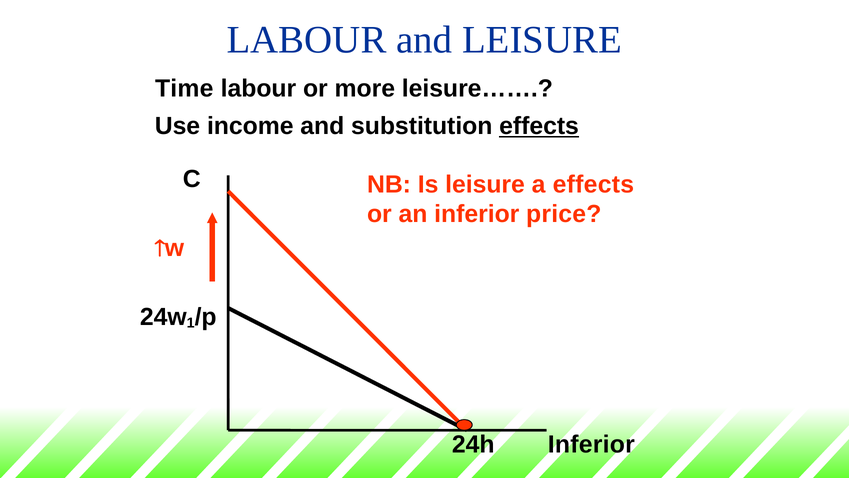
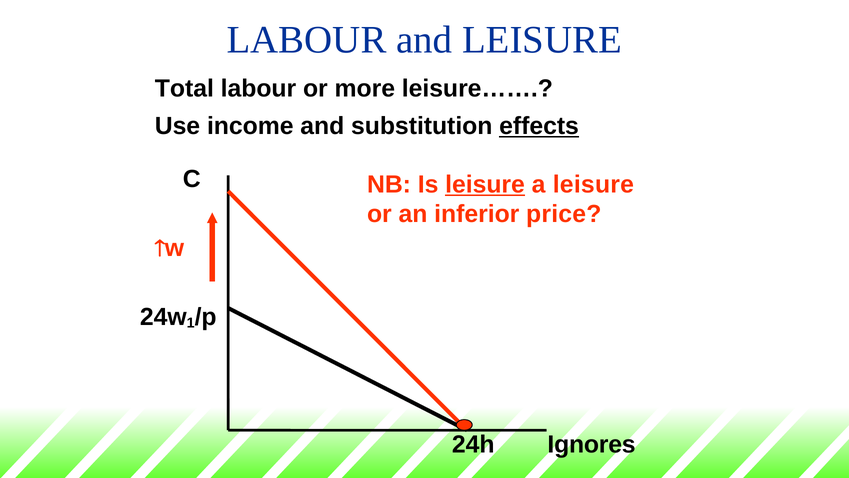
Time: Time -> Total
leisure at (485, 184) underline: none -> present
a effects: effects -> leisure
Inferior at (591, 444): Inferior -> Ignores
